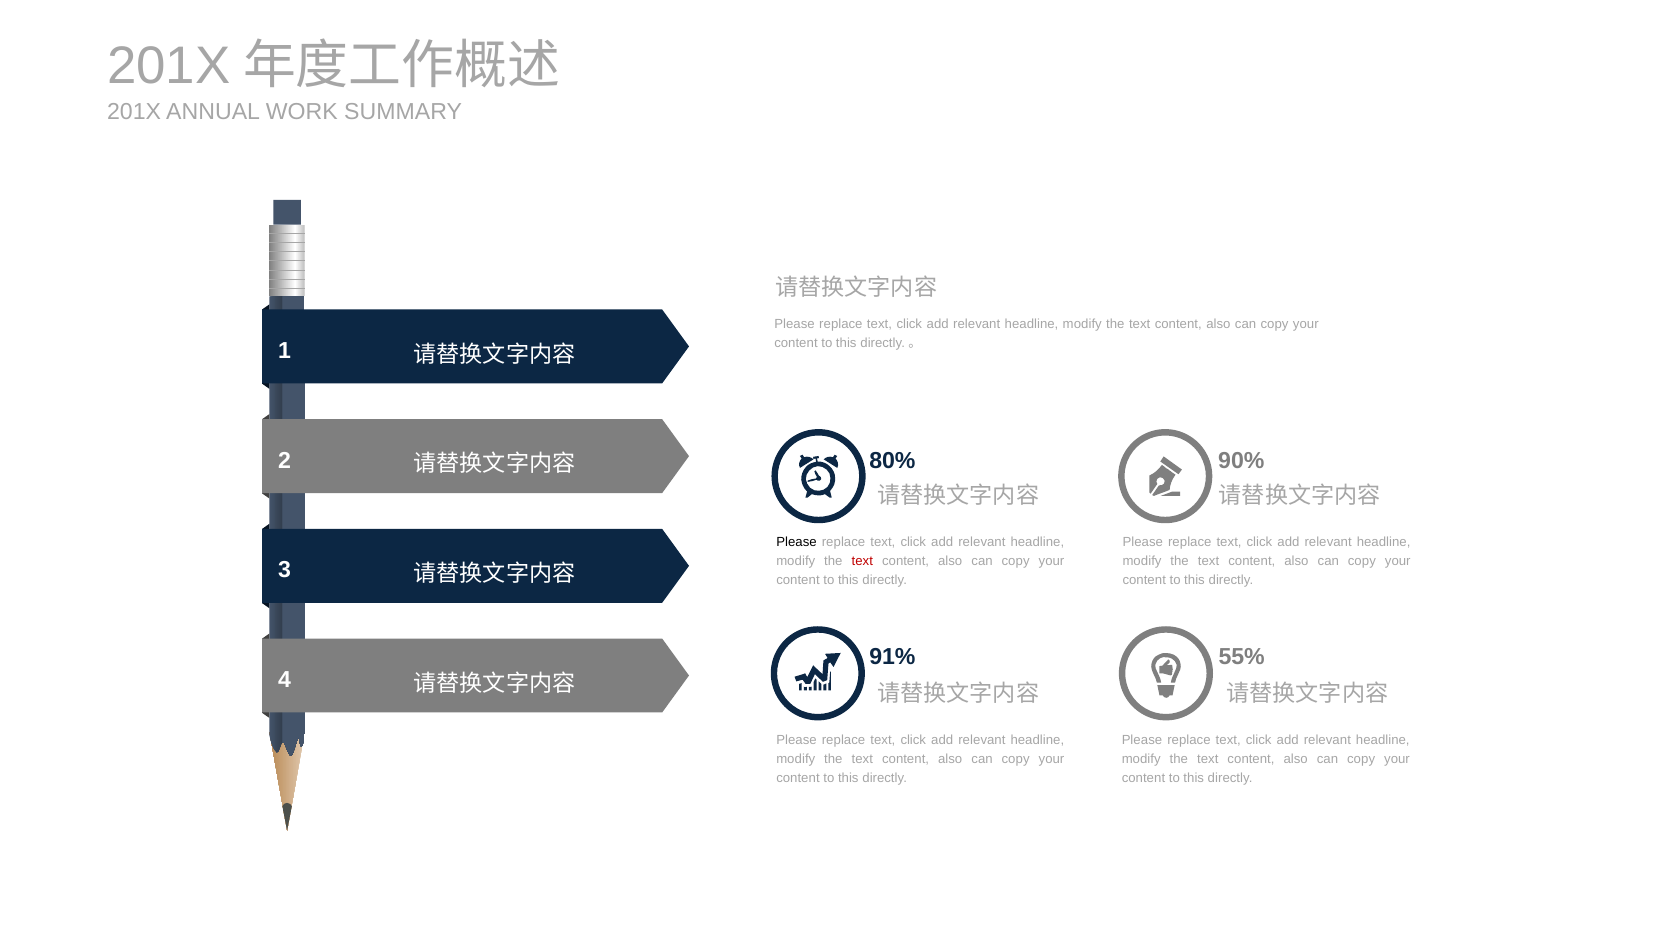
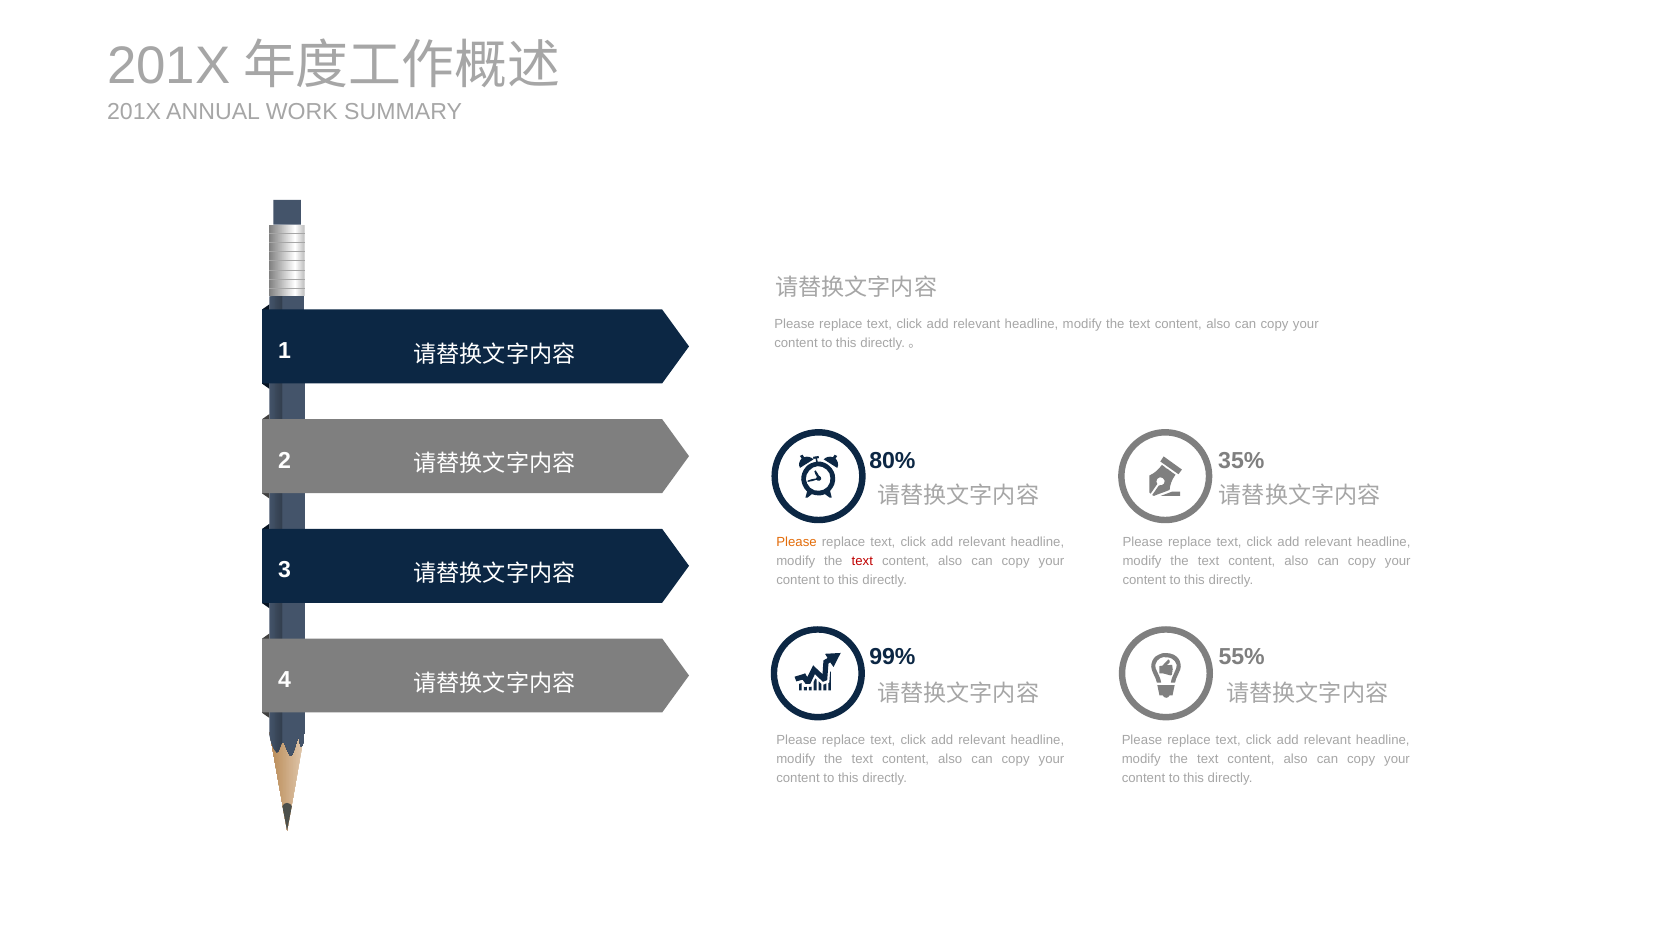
90%: 90% -> 35%
Please at (797, 542) colour: black -> orange
91%: 91% -> 99%
